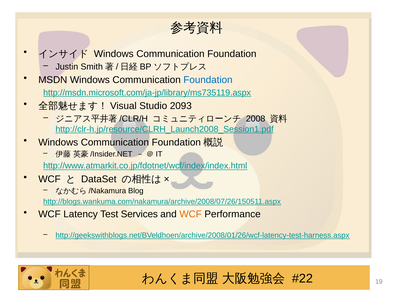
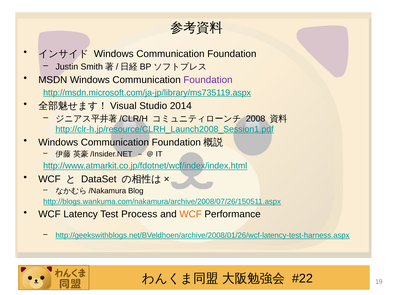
Foundation at (208, 80) colour: blue -> purple
2093: 2093 -> 2014
Services: Services -> Process
